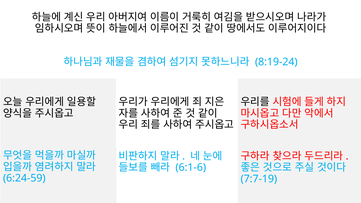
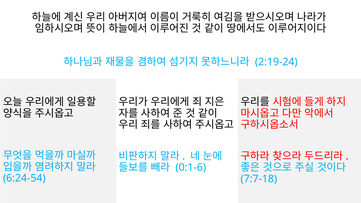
8:19-24: 8:19-24 -> 2:19-24
6:1-6: 6:1-6 -> 0:1-6
6:24-59: 6:24-59 -> 6:24-54
7:7-19: 7:7-19 -> 7:7-18
